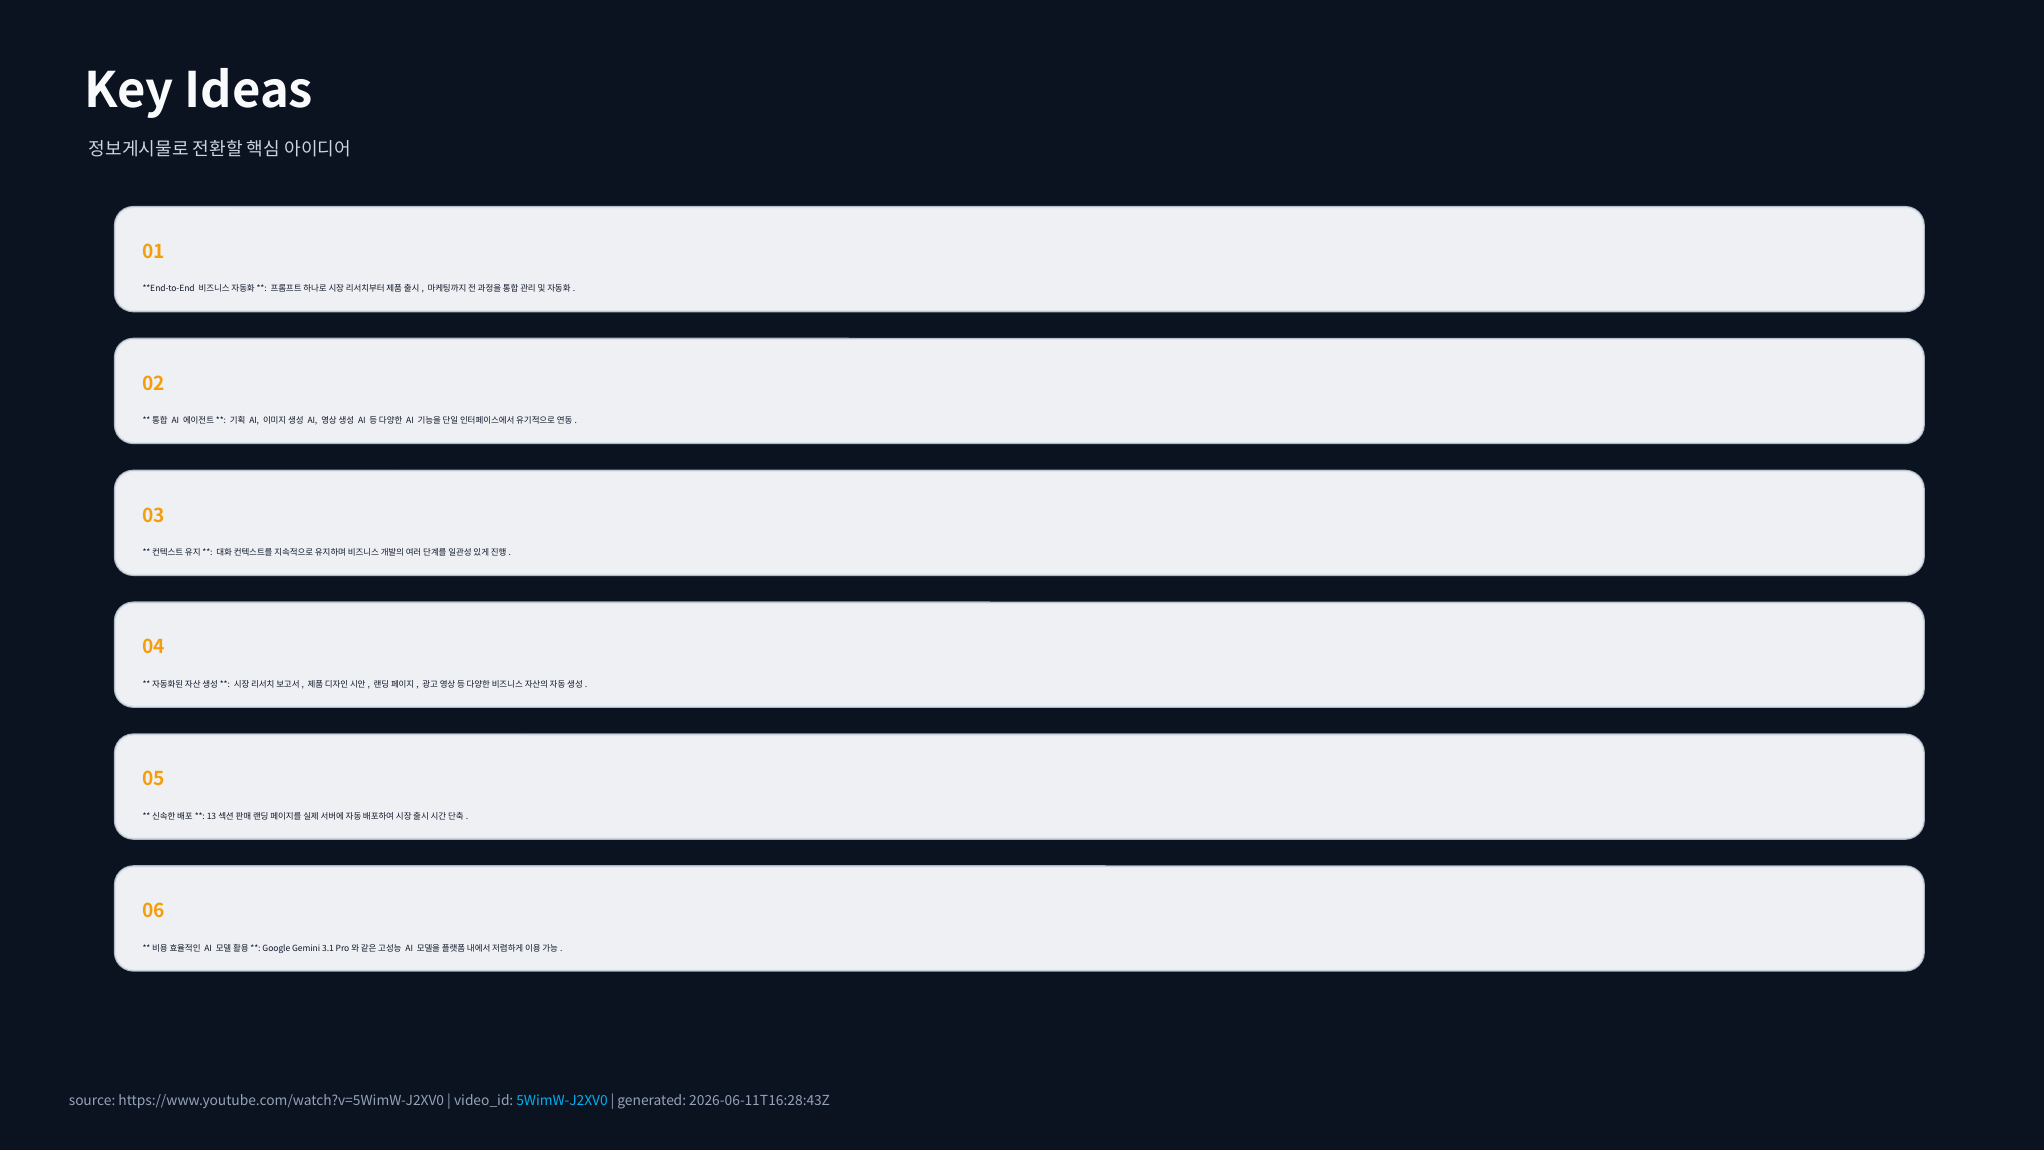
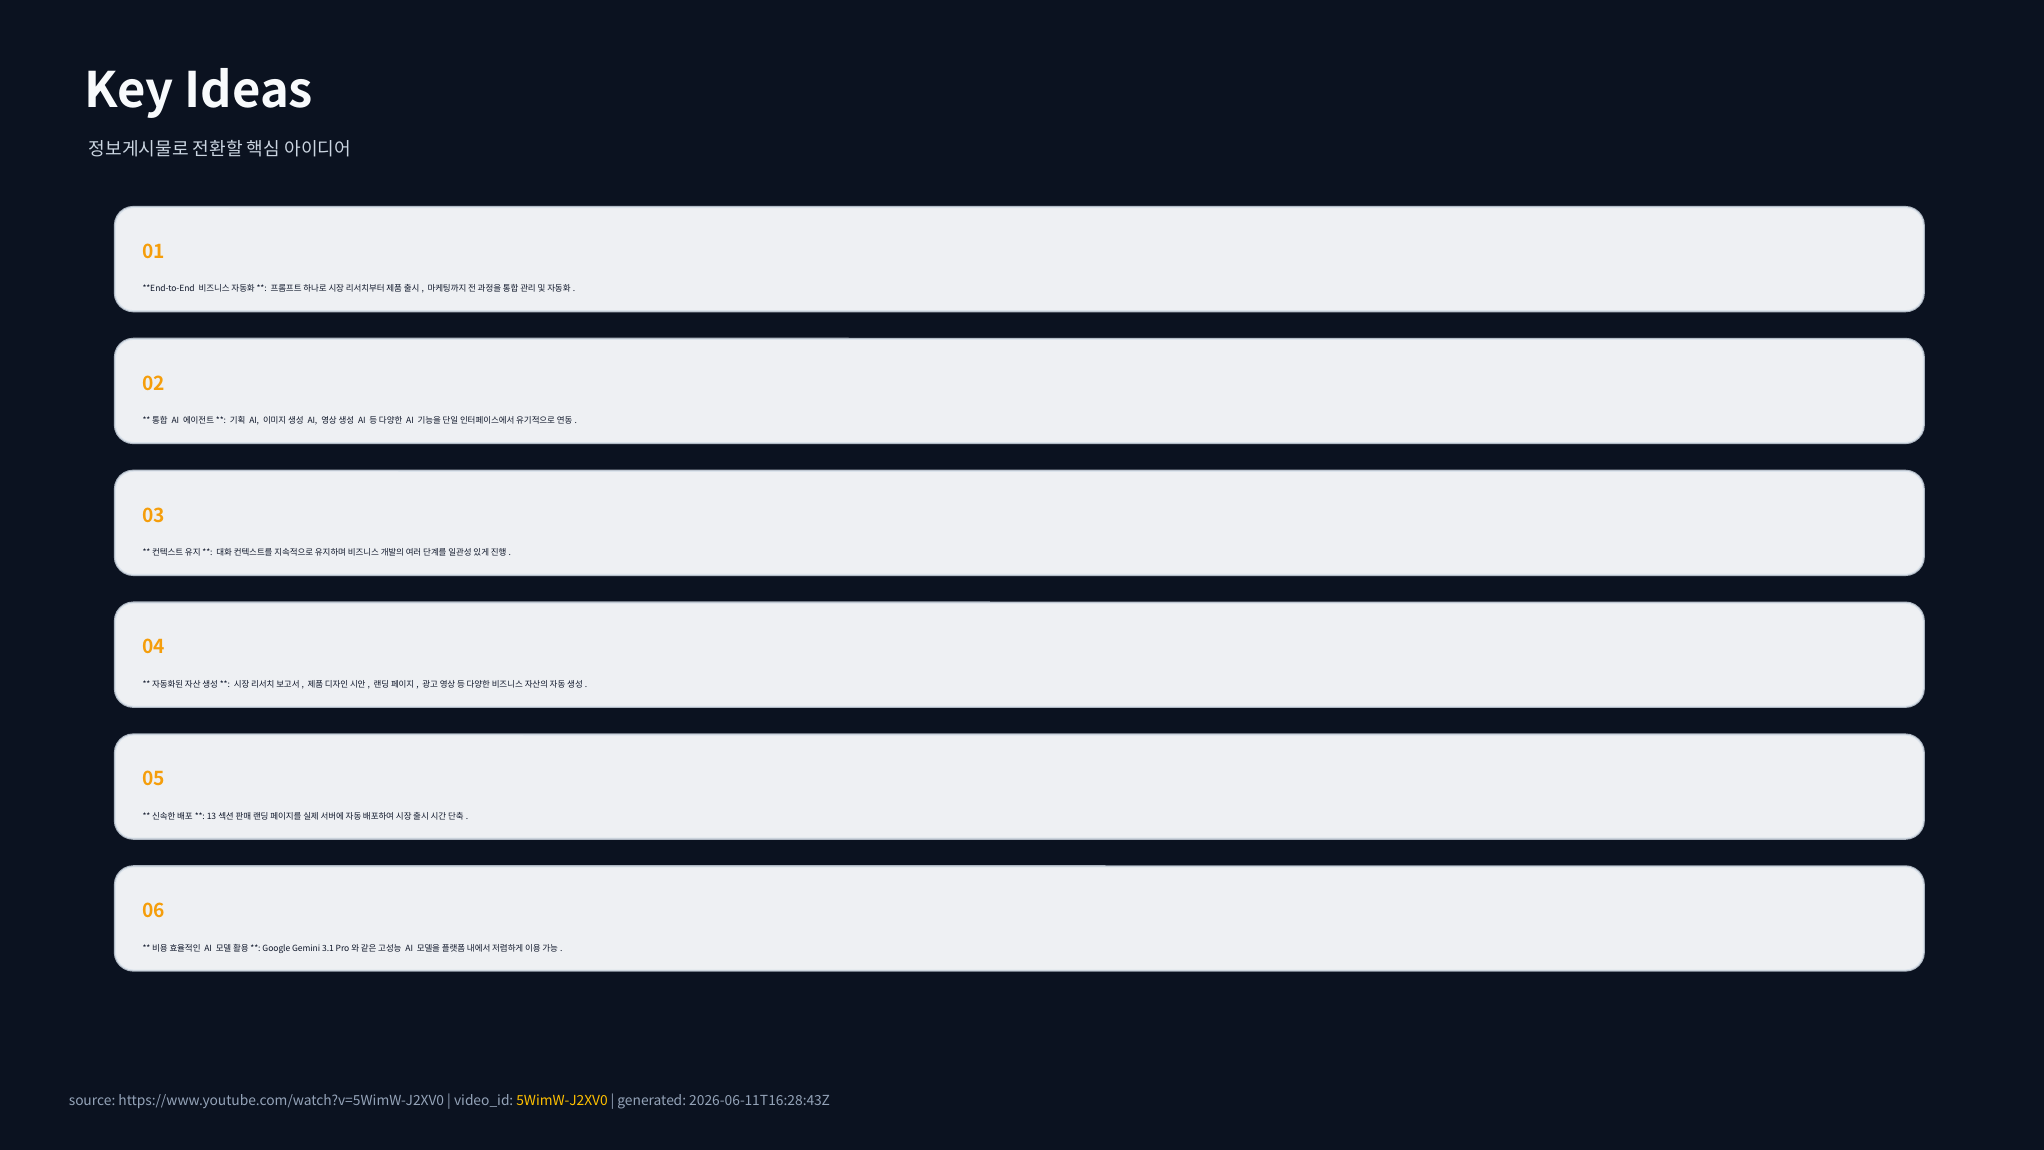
5WimW-J2XV0 colour: light blue -> yellow
